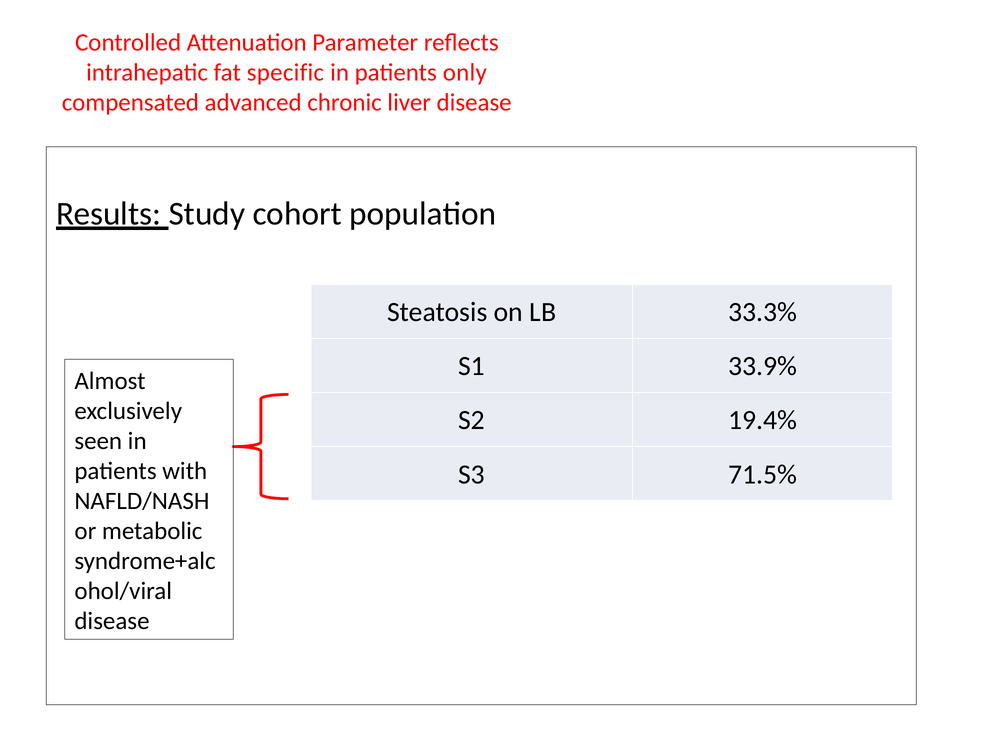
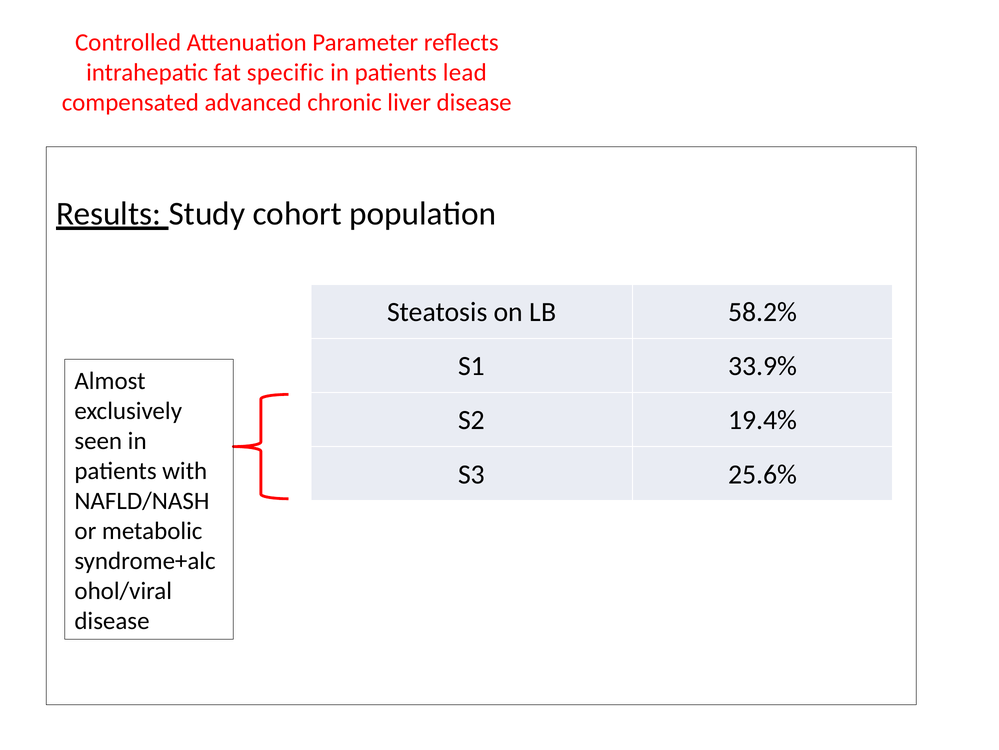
only: only -> lead
33.3%: 33.3% -> 58.2%
71.5%: 71.5% -> 25.6%
